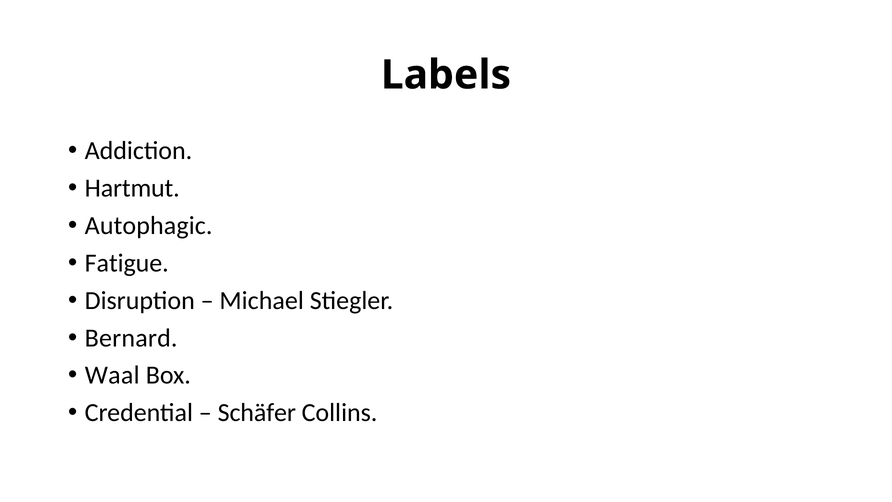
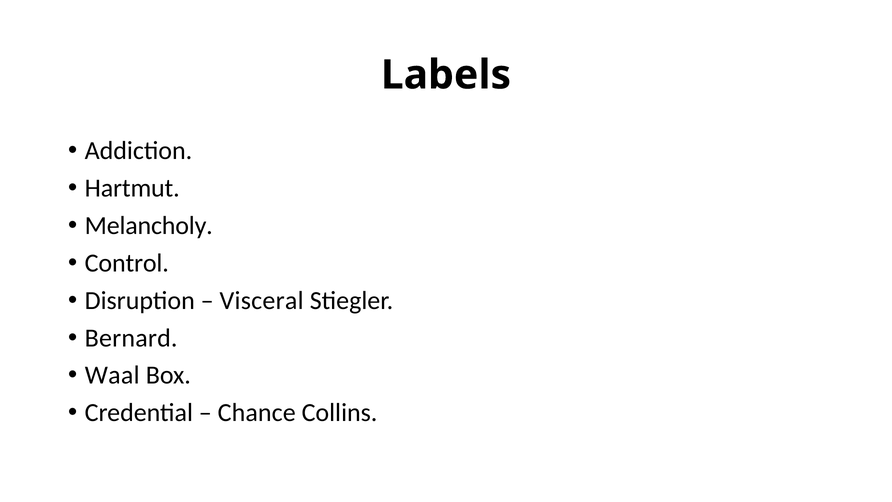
Autophagic: Autophagic -> Melancholy
Fatigue: Fatigue -> Control
Michael: Michael -> Visceral
Schäfer: Schäfer -> Chance
